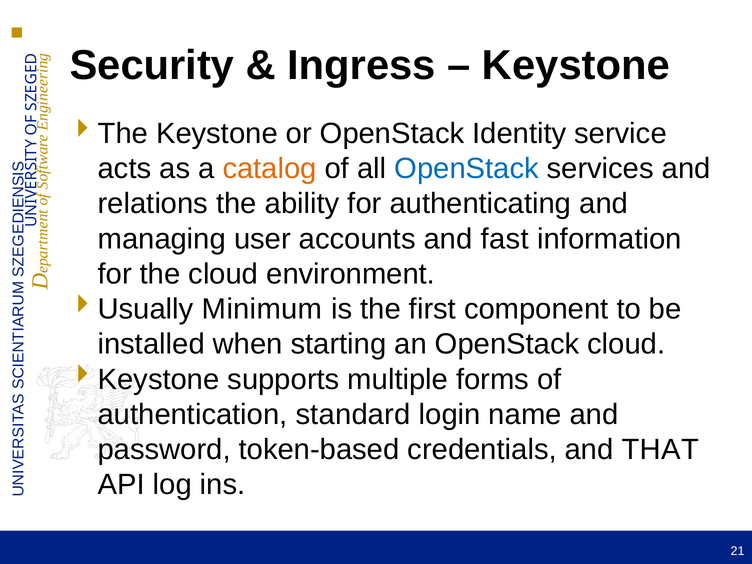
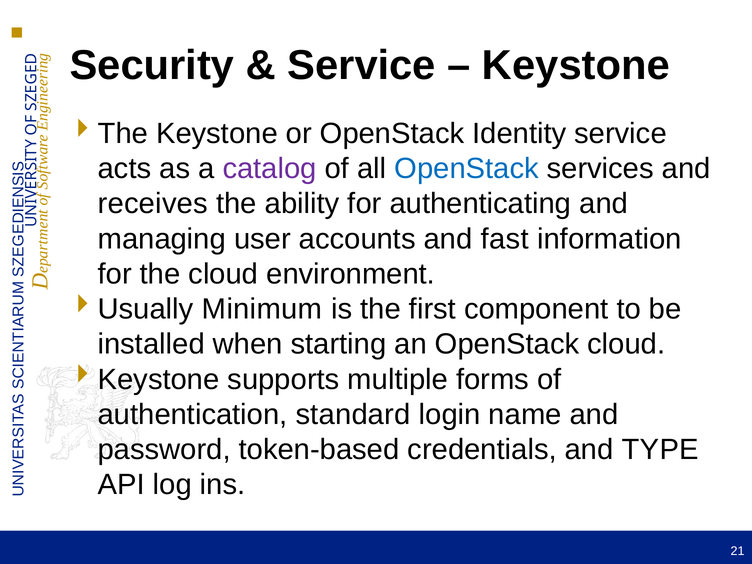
Ingress at (361, 66): Ingress -> Service
catalog colour: orange -> purple
relations: relations -> receives
THAT: THAT -> TYPE
